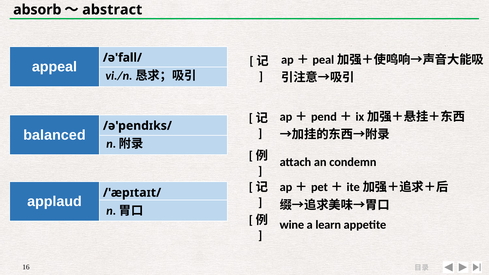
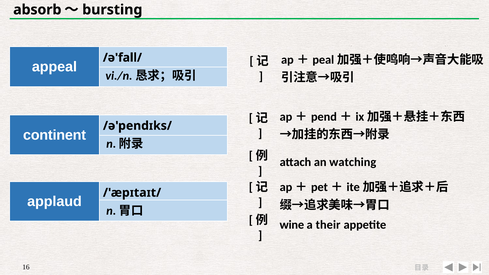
abstract: abstract -> bursting
balanced: balanced -> continent
condemn: condemn -> watching
learn: learn -> their
